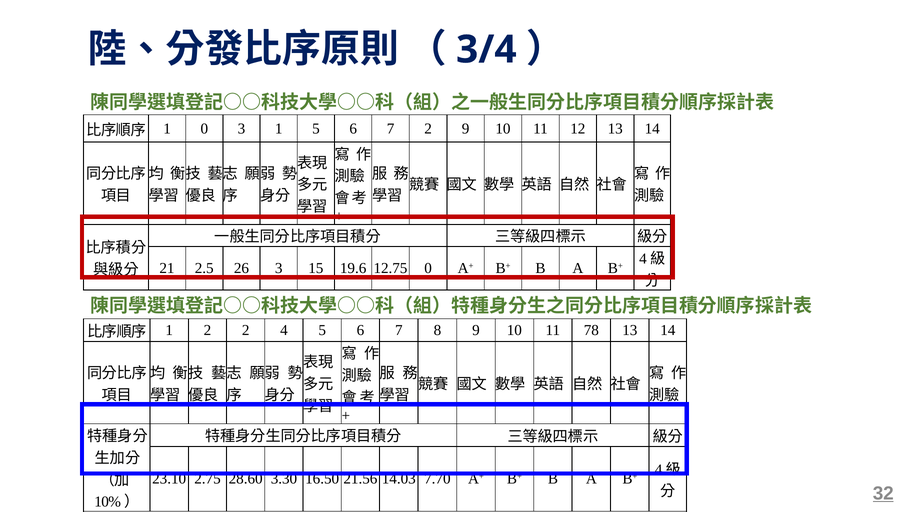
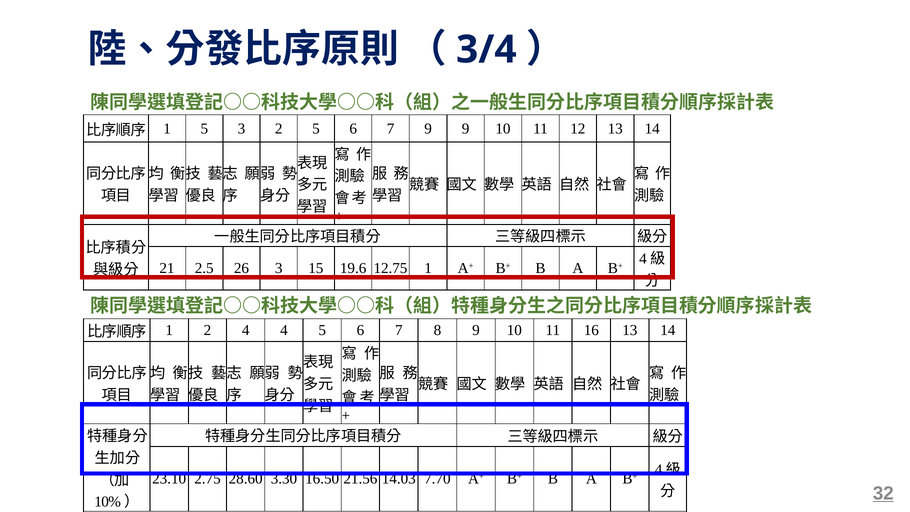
1 0: 0 -> 5
3 1: 1 -> 2
7 2: 2 -> 9
0 at (428, 268): 0 -> 1
2 2: 2 -> 4
78: 78 -> 16
